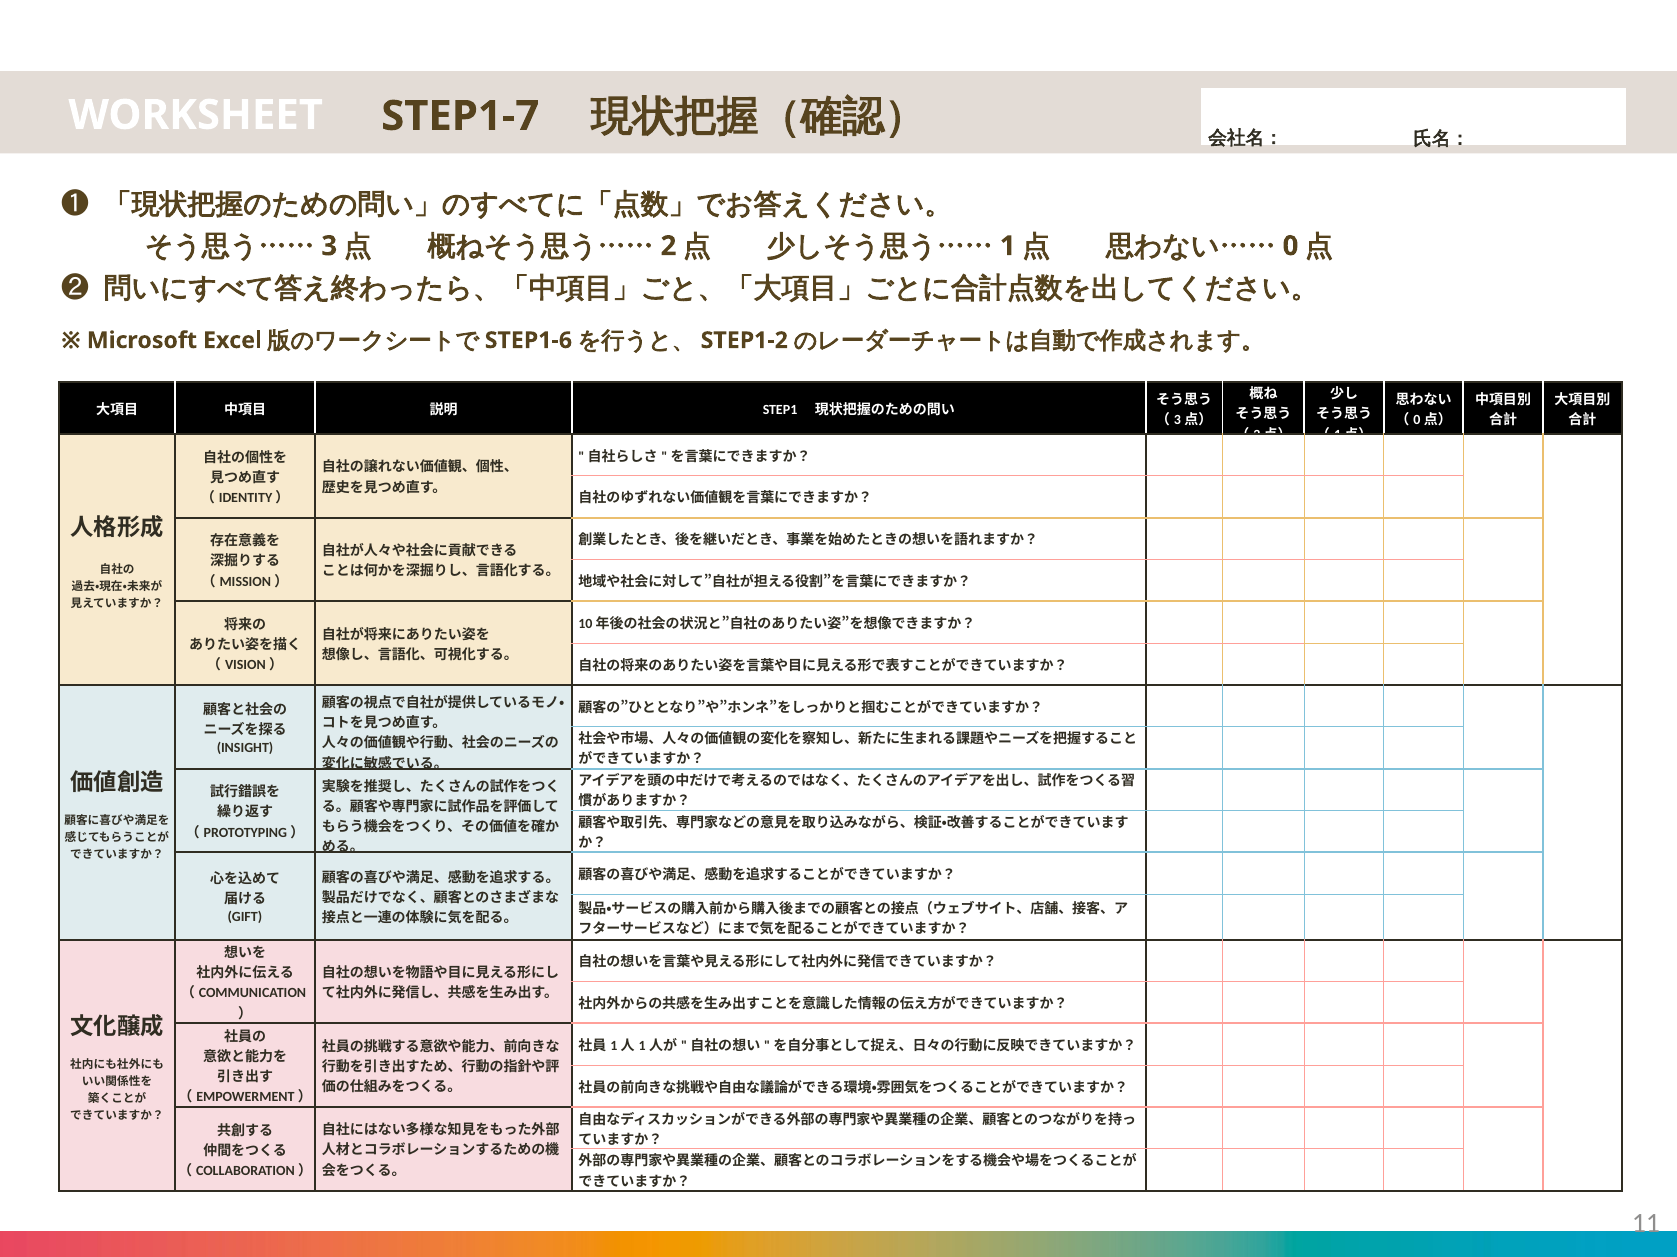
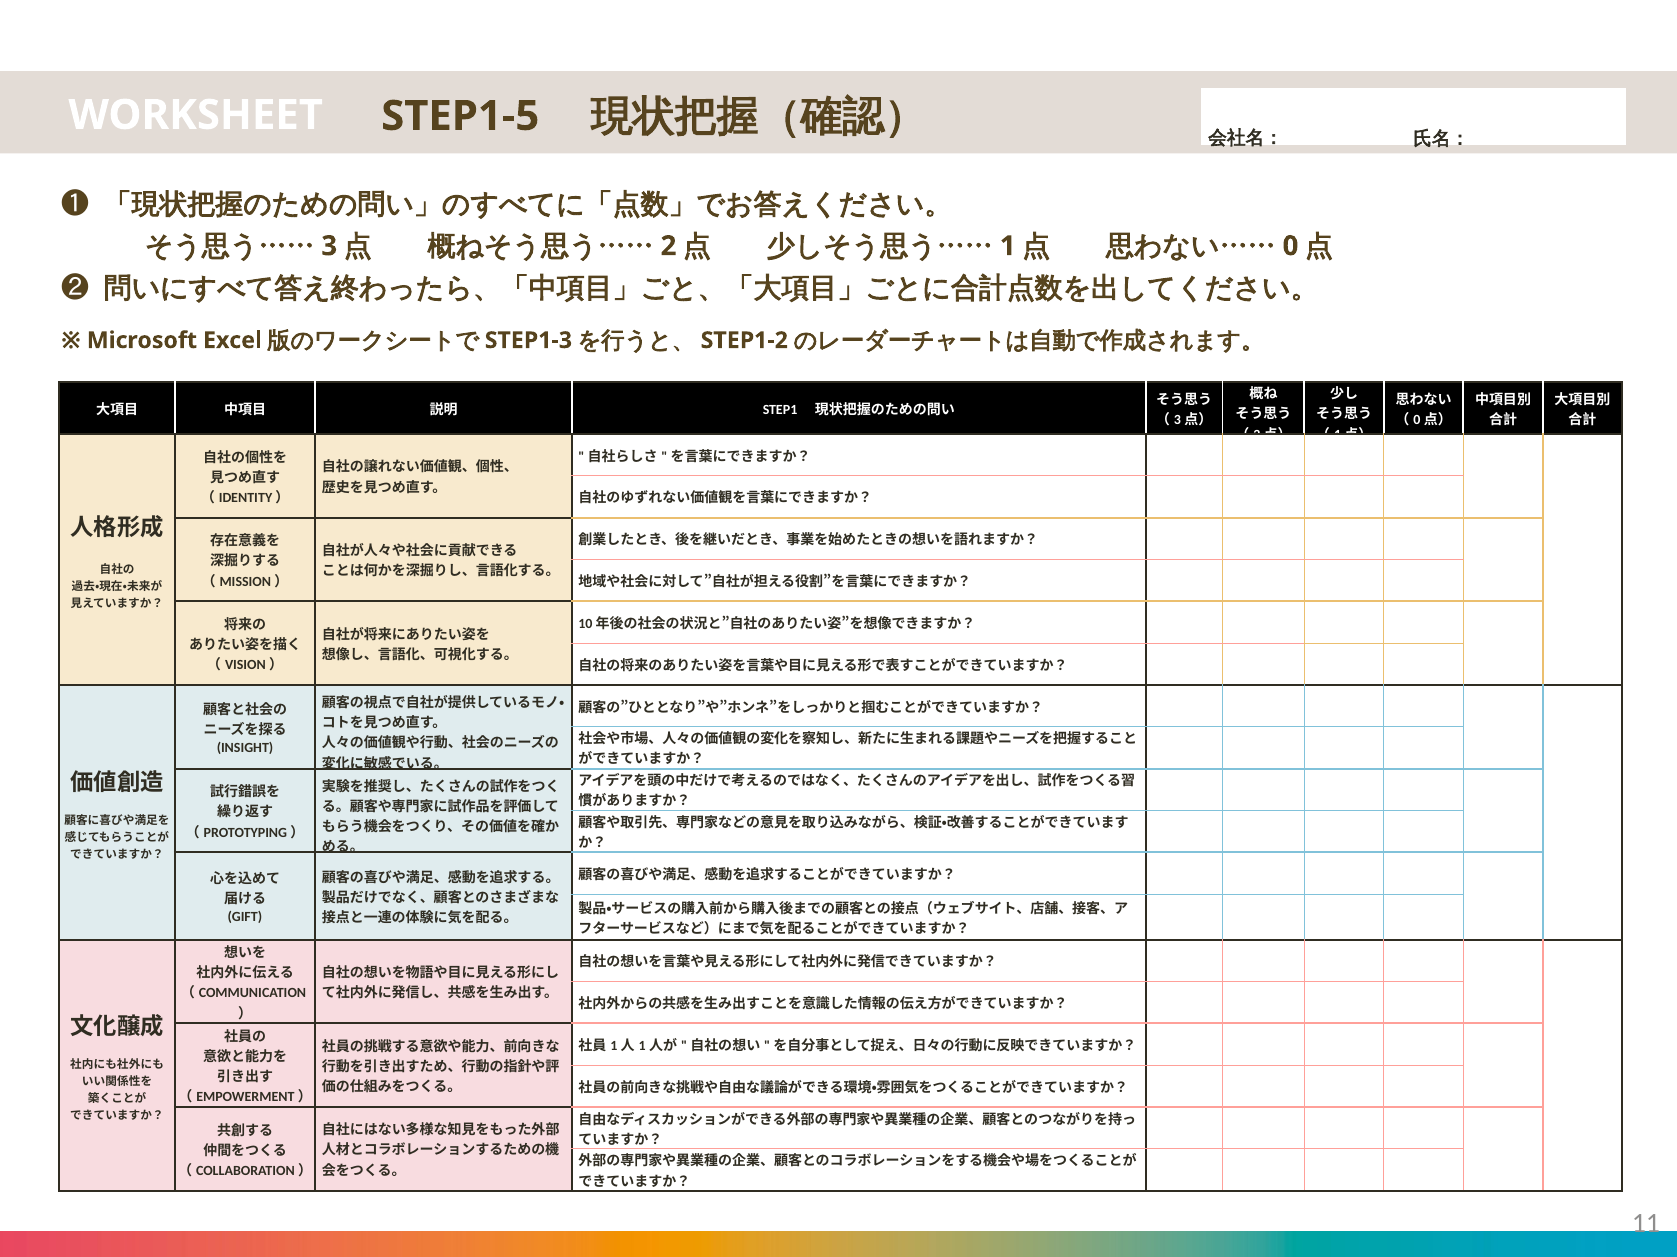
STEP1-7: STEP1-7 -> STEP1-5
STEP1-6: STEP1-6 -> STEP1-3
